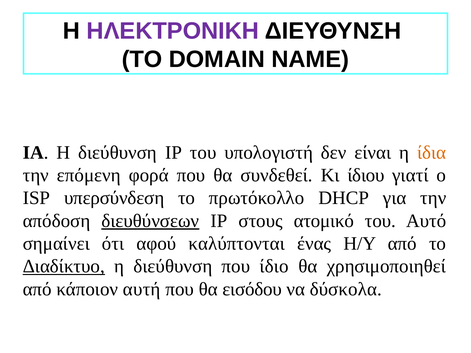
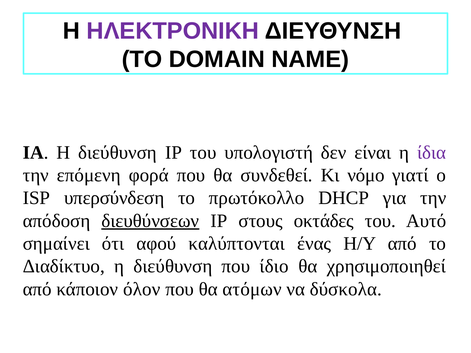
ίδια colour: orange -> purple
ίδιου: ίδιου -> νόμο
ατομικό: ατομικό -> οκτάδες
Διαδίκτυο underline: present -> none
αυτή: αυτή -> όλον
εισόδου: εισόδου -> ατόμων
